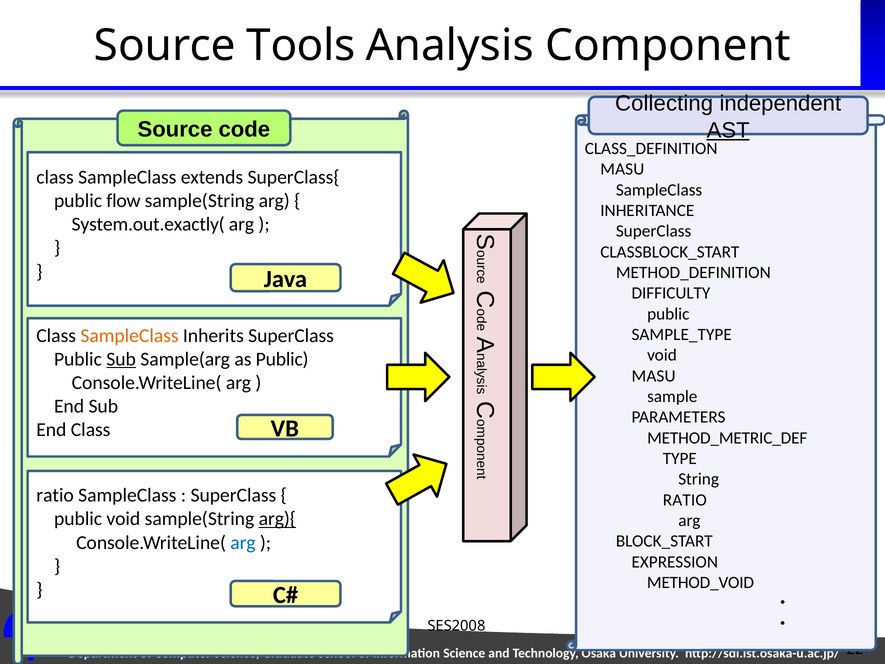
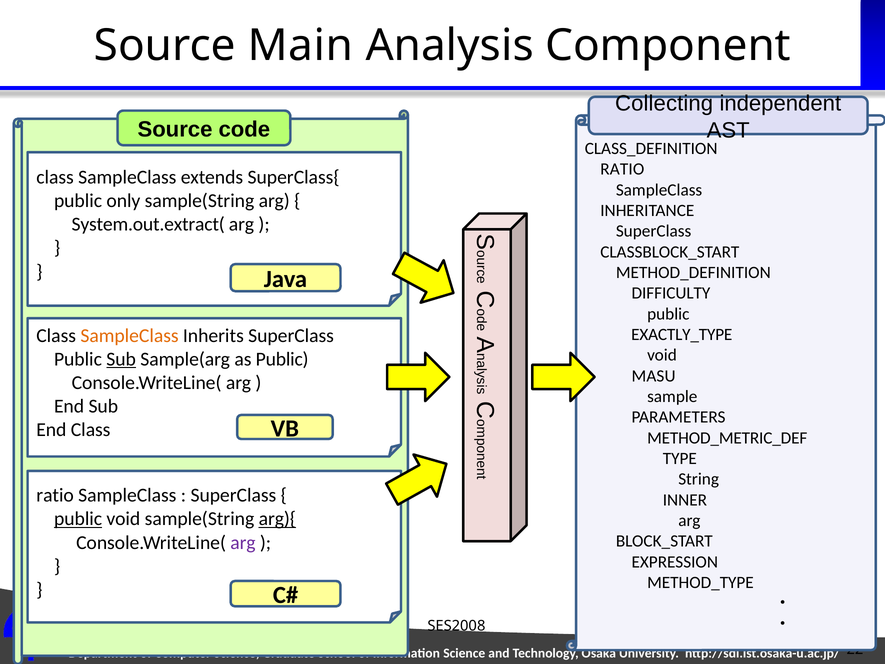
Tools: Tools -> Main
AST underline: present -> none
MASU at (622, 169): MASU -> RATIO
flow: flow -> only
System.out.exactly(: System.out.exactly( -> System.out.extract(
SAMPLE_TYPE: SAMPLE_TYPE -> EXACTLY_TYPE
RATIO at (685, 500): RATIO -> INNER
public at (78, 519) underline: none -> present
arg at (243, 542) colour: blue -> purple
METHOD_VOID: METHOD_VOID -> METHOD_TYPE
